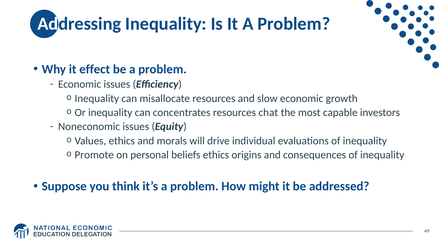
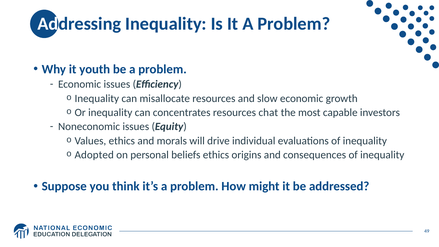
effect: effect -> youth
Promote: Promote -> Adopted
